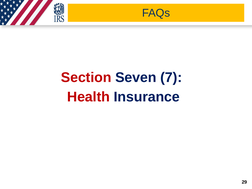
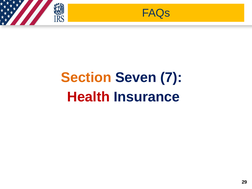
Section colour: red -> orange
